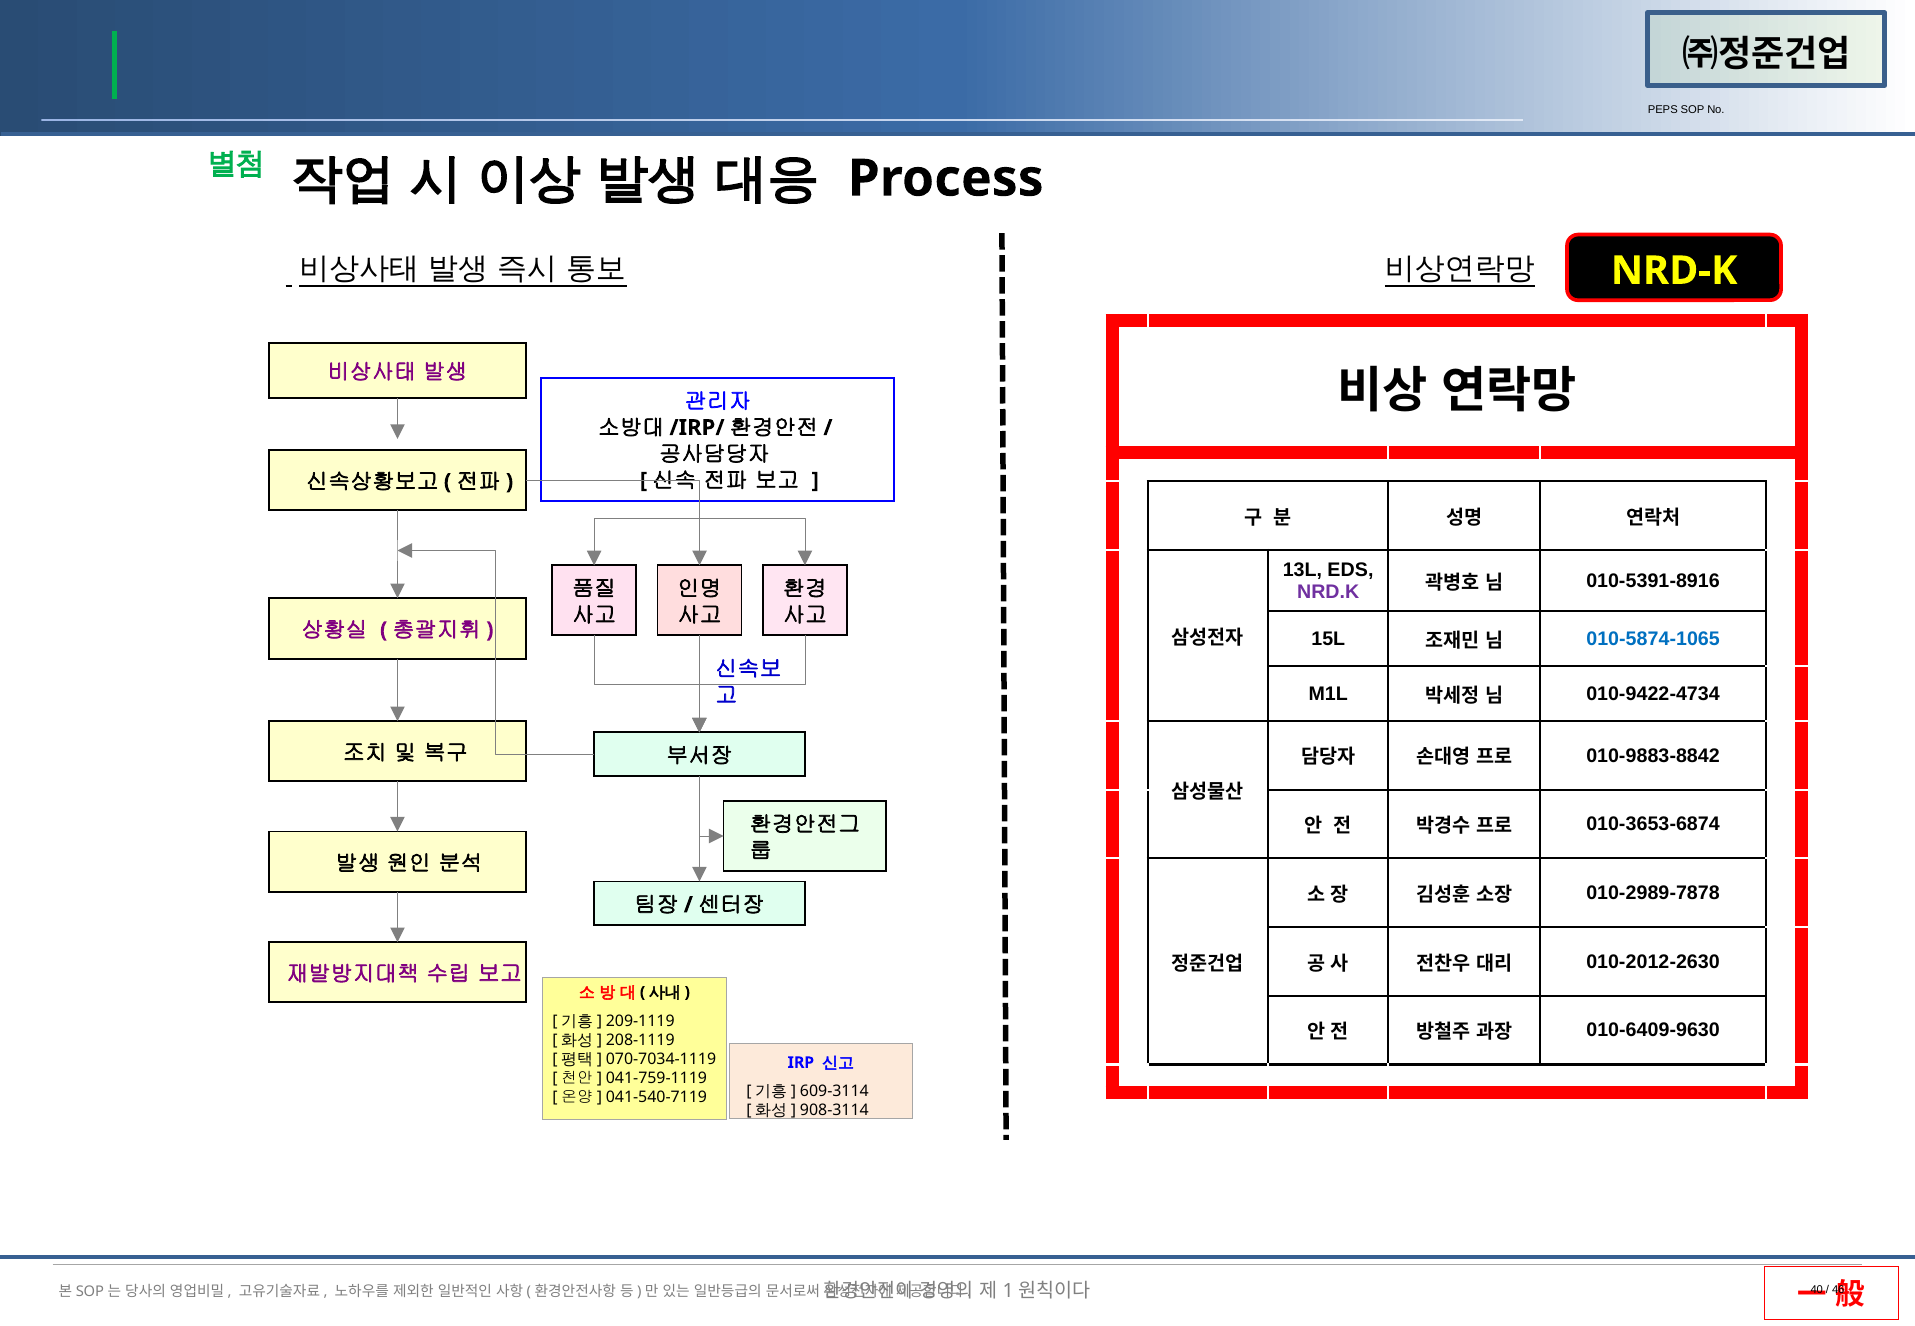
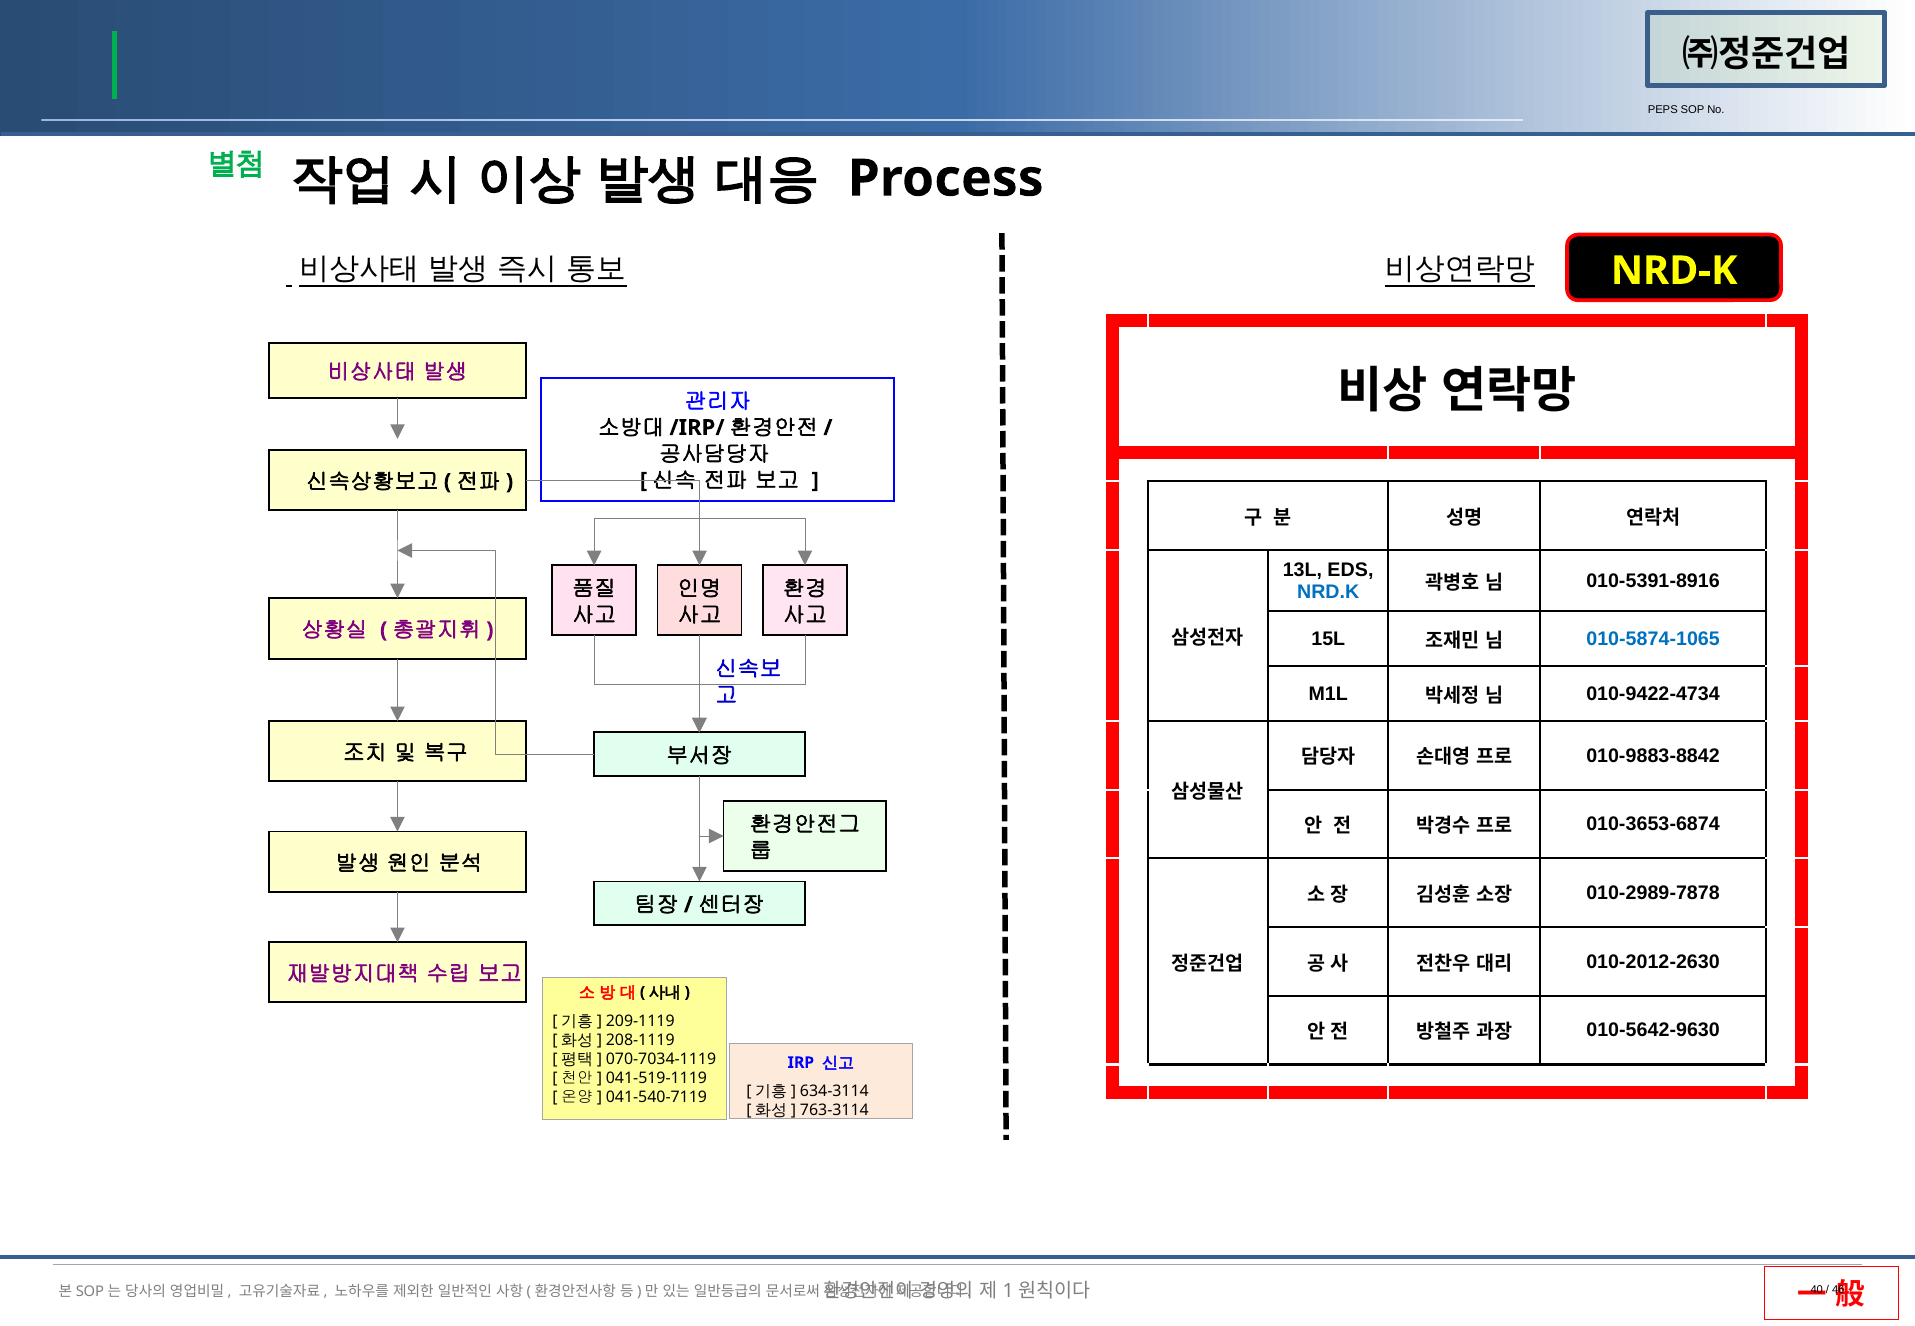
NRD.K colour: purple -> blue
010-6409-9630: 010-6409-9630 -> 010-5642-9630
041-759-1119: 041-759-1119 -> 041-519-1119
609-3114: 609-3114 -> 634-3114
908-3114: 908-3114 -> 763-3114
